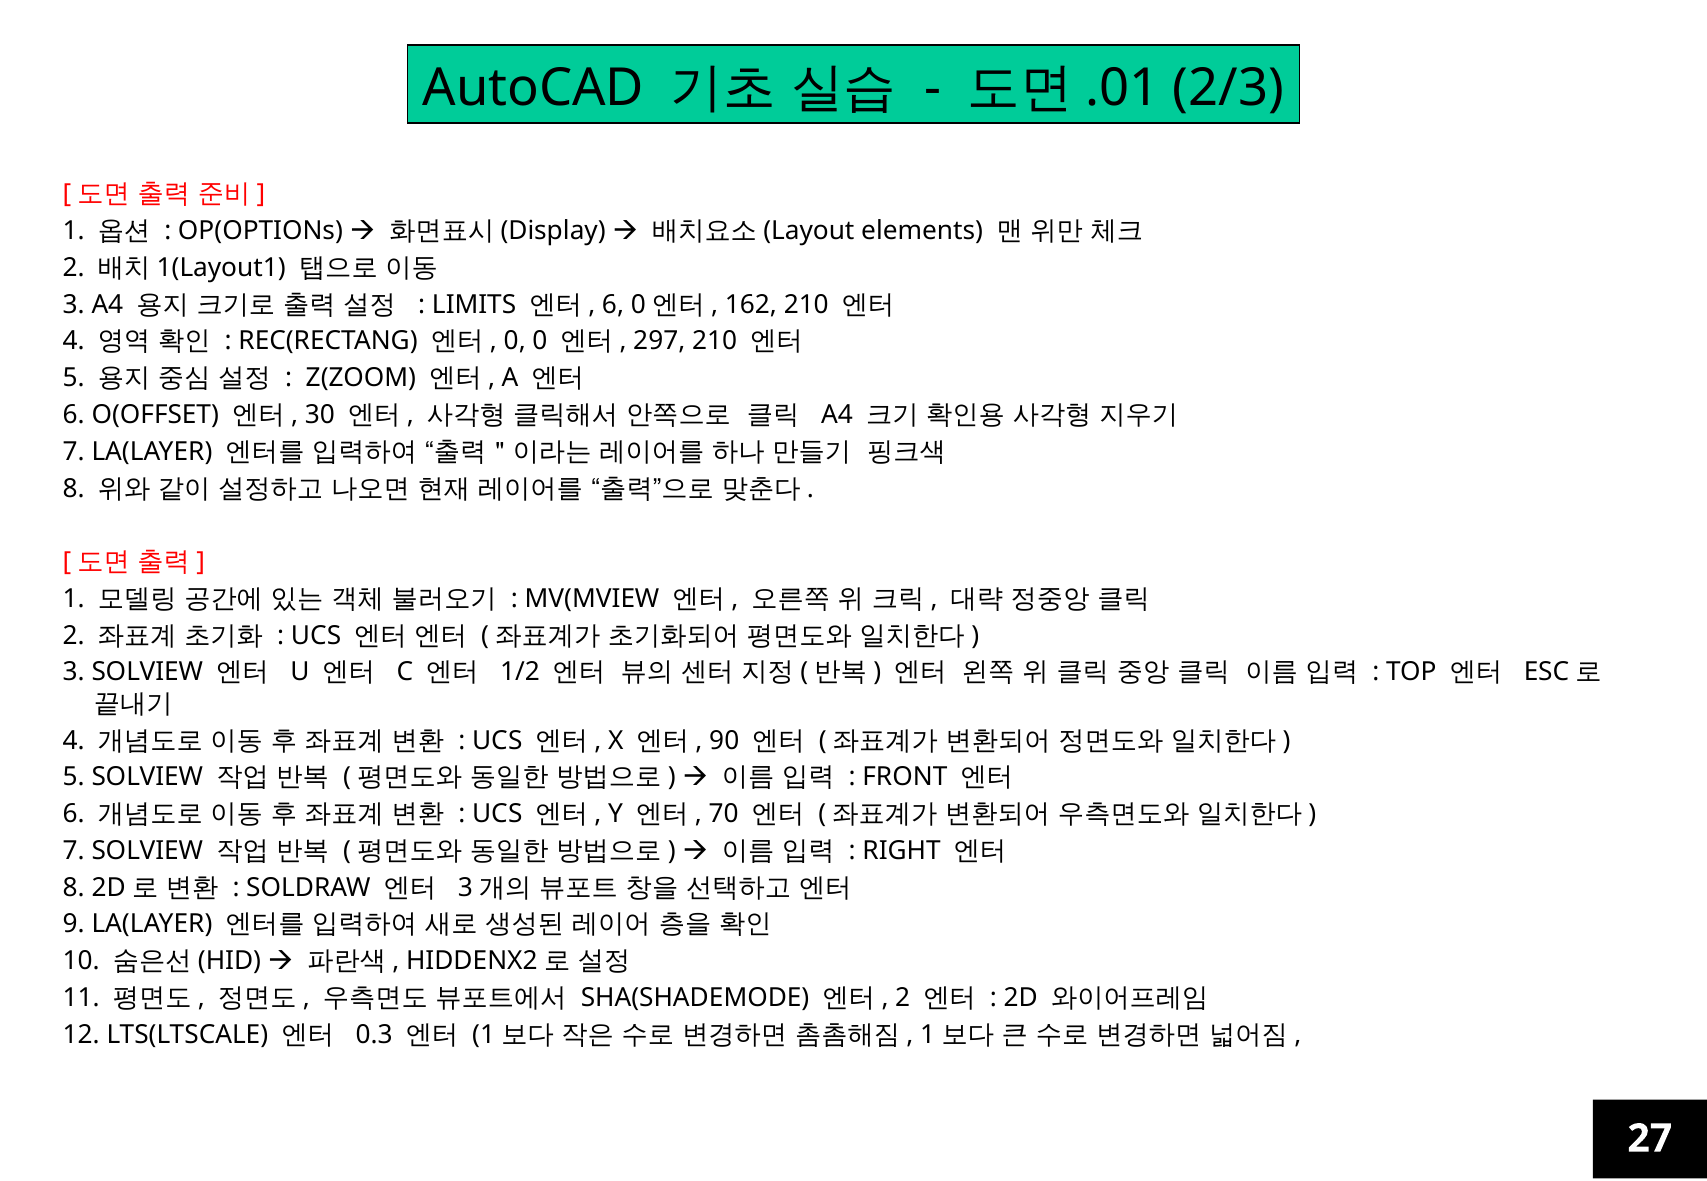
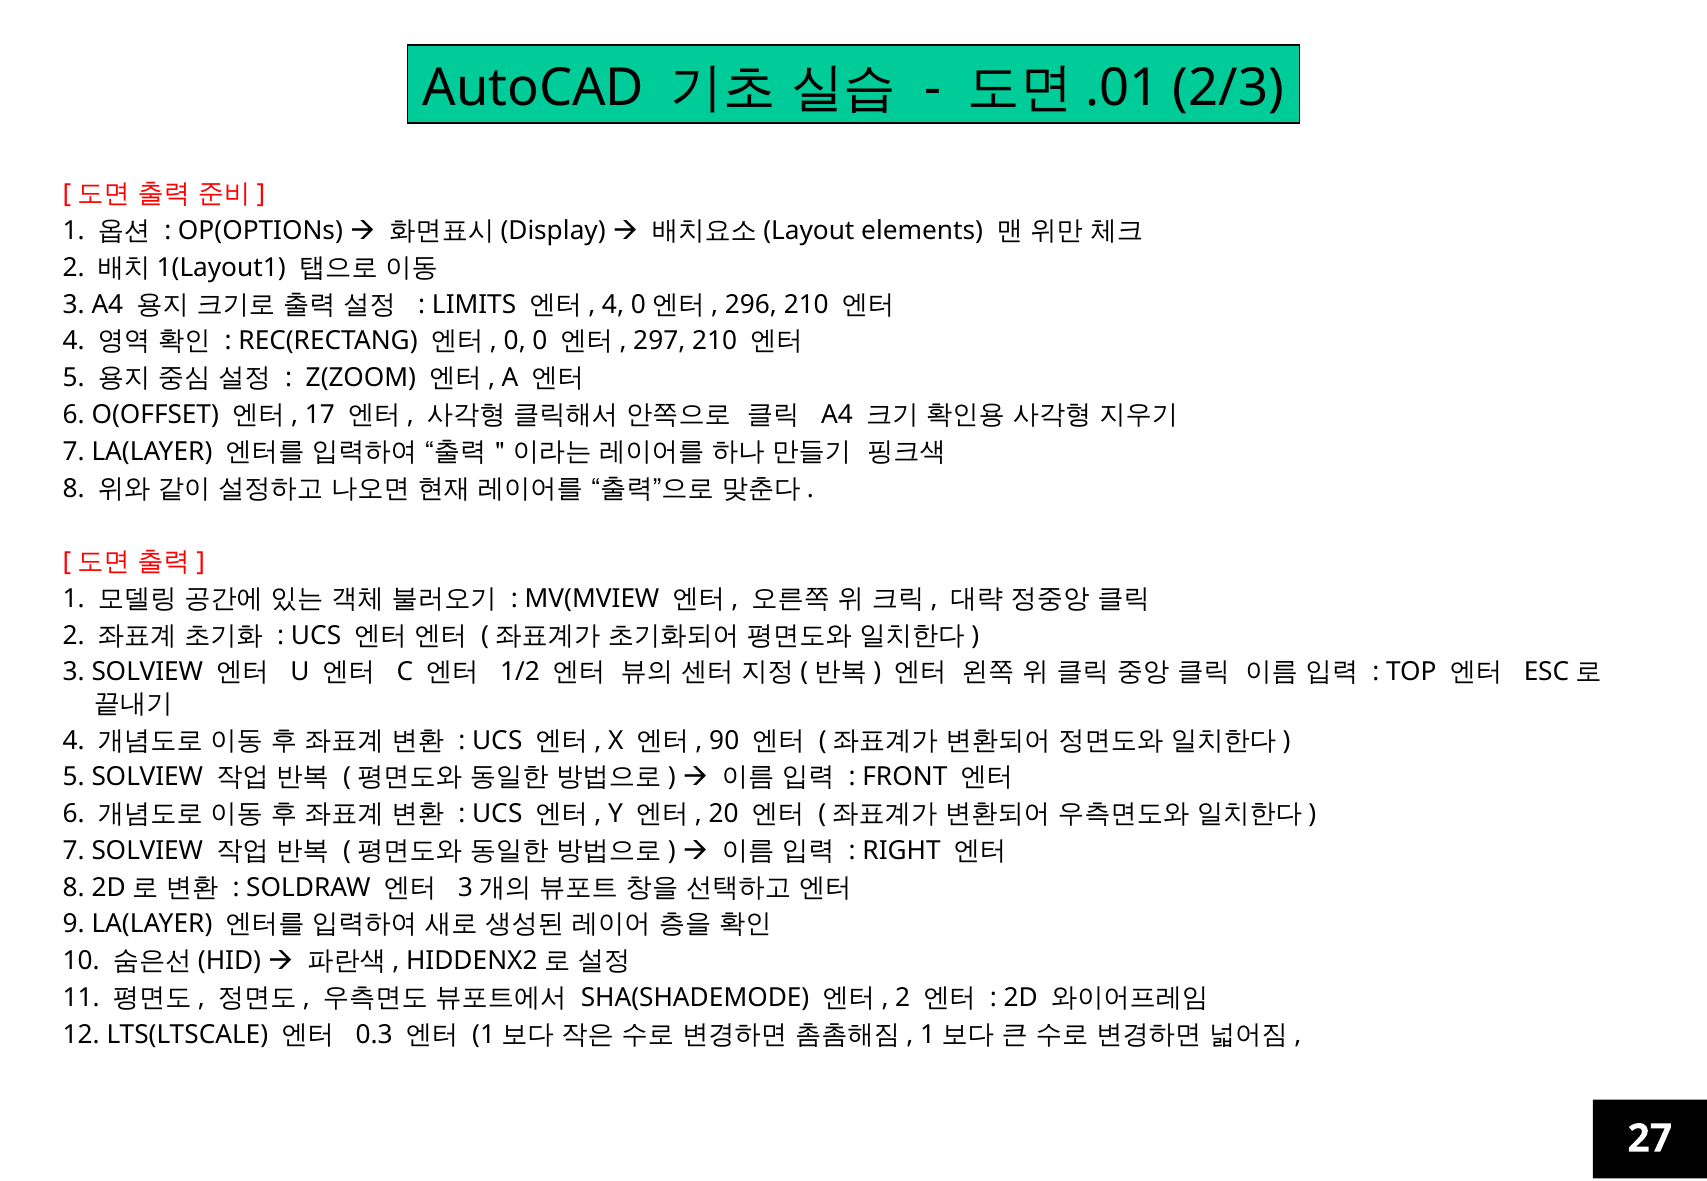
6 at (613, 305): 6 -> 4
162: 162 -> 296
30: 30 -> 17
70: 70 -> 20
